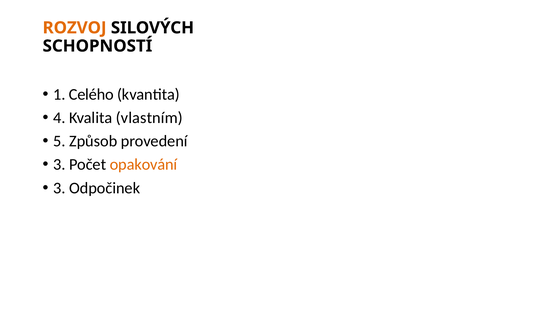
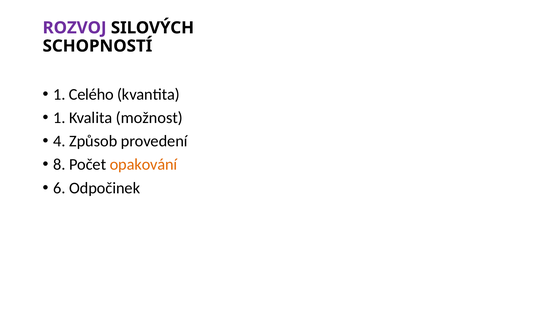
ROZVOJ colour: orange -> purple
4 at (59, 118): 4 -> 1
vlastním: vlastním -> možnost
5: 5 -> 4
3 at (59, 165): 3 -> 8
3 at (59, 188): 3 -> 6
